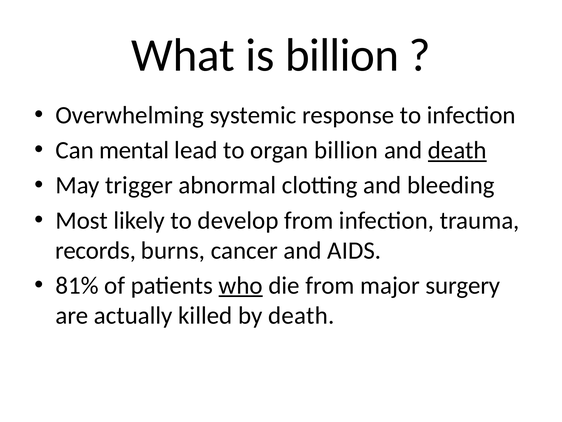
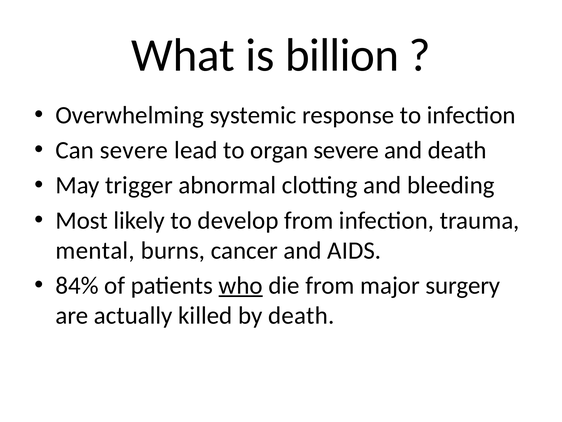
Can mental: mental -> severe
organ billion: billion -> severe
death at (457, 150) underline: present -> none
records: records -> mental
81%: 81% -> 84%
